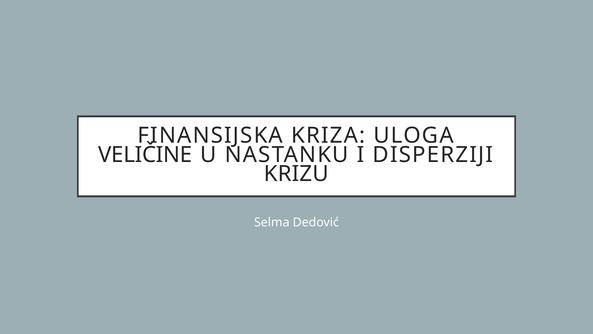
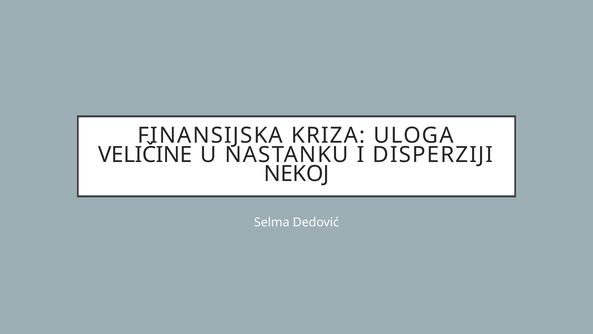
KRIZU: KRIZU -> NEKOJ
